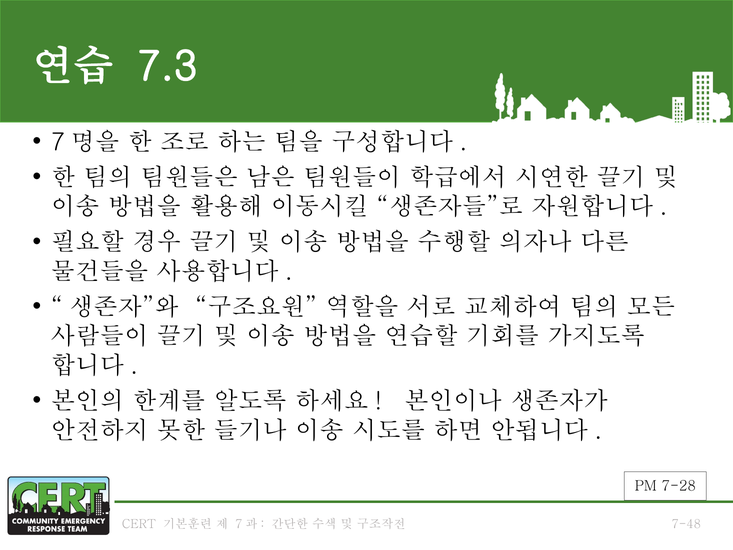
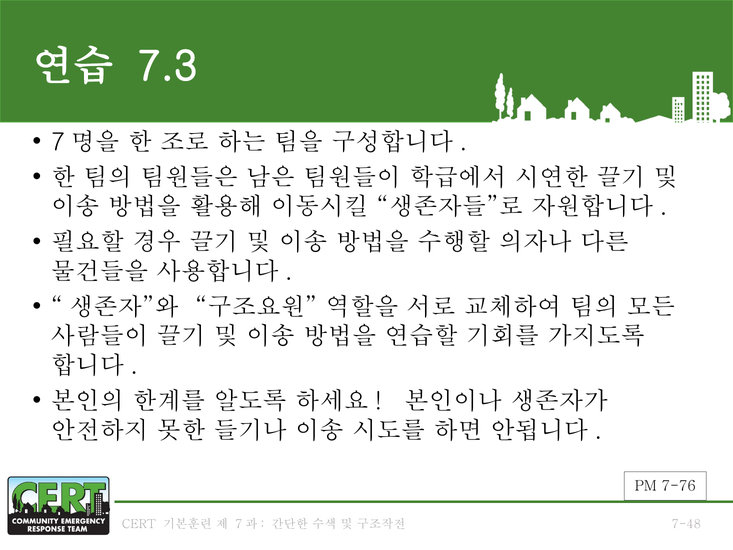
7-28: 7-28 -> 7-76
